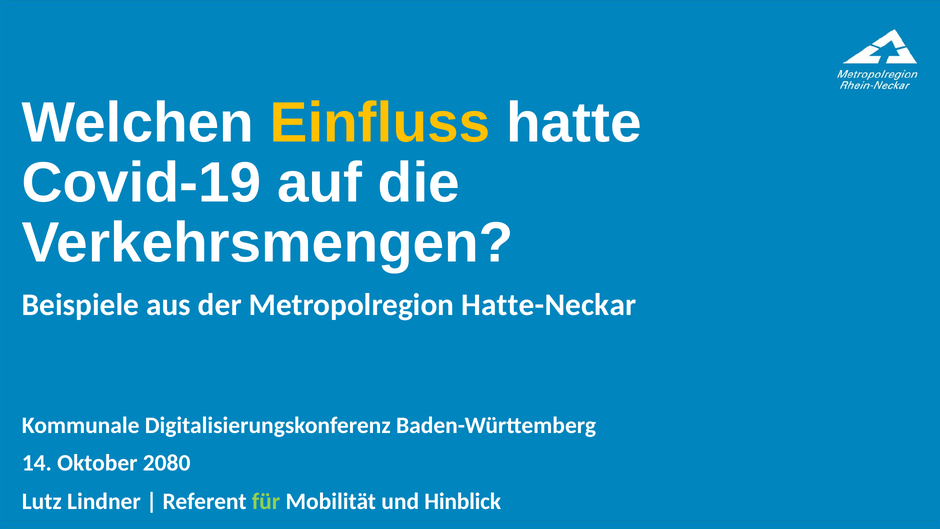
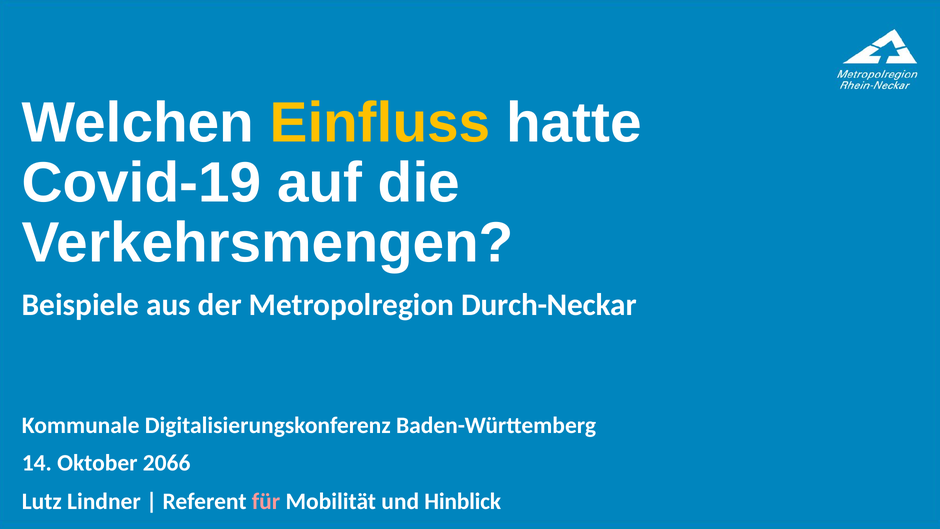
Hatte-Neckar: Hatte-Neckar -> Durch-Neckar
2080: 2080 -> 2066
für colour: light green -> pink
